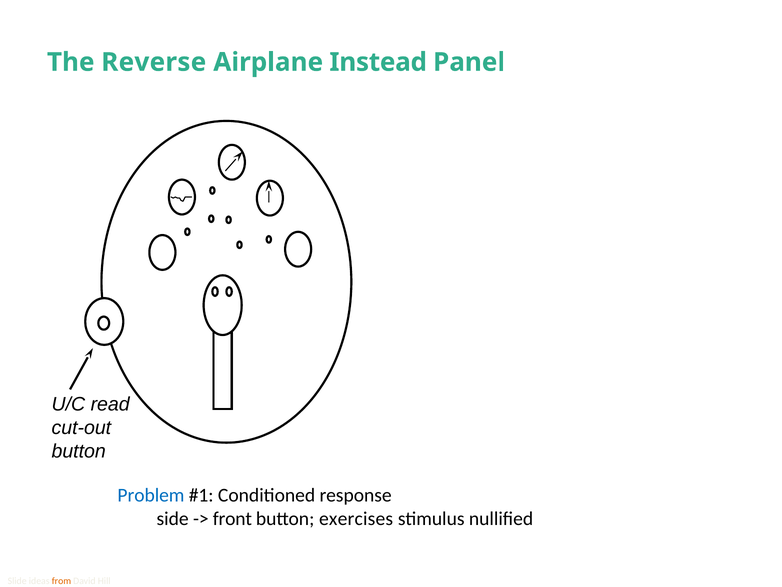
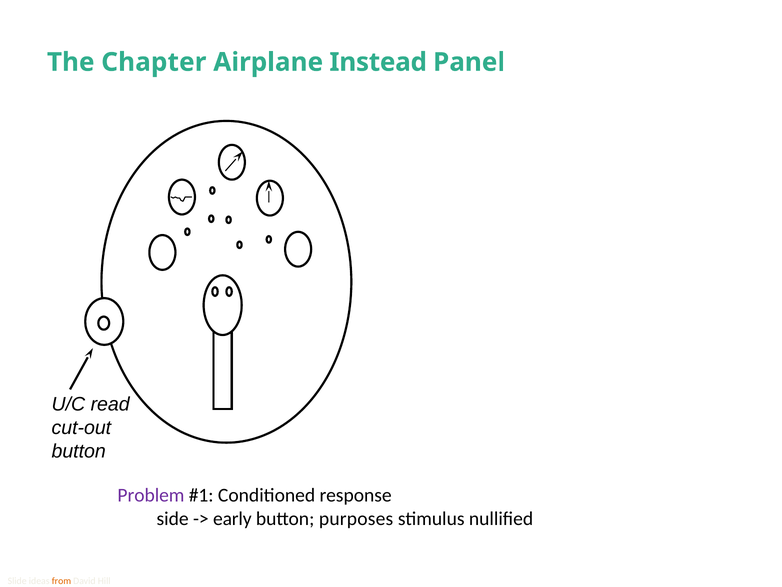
Reverse: Reverse -> Chapter
Problem colour: blue -> purple
front: front -> early
exercises: exercises -> purposes
